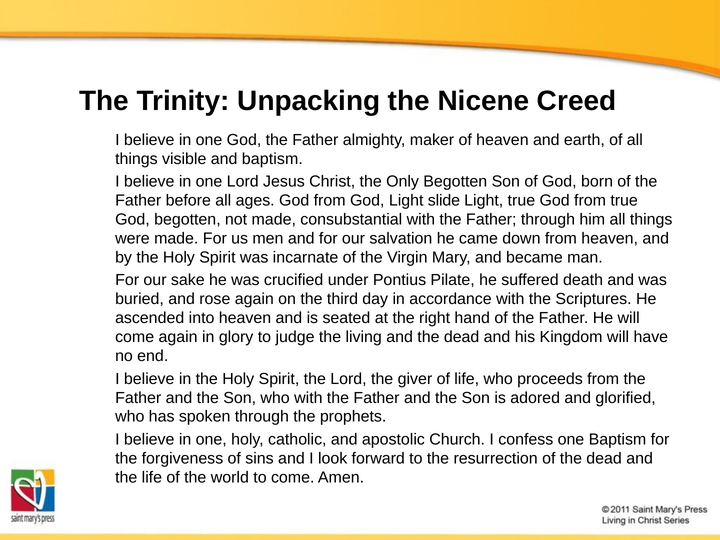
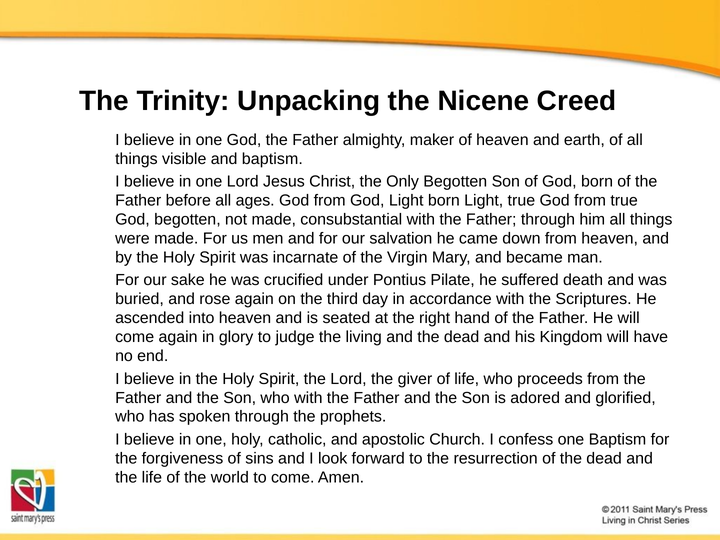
Light slide: slide -> born
